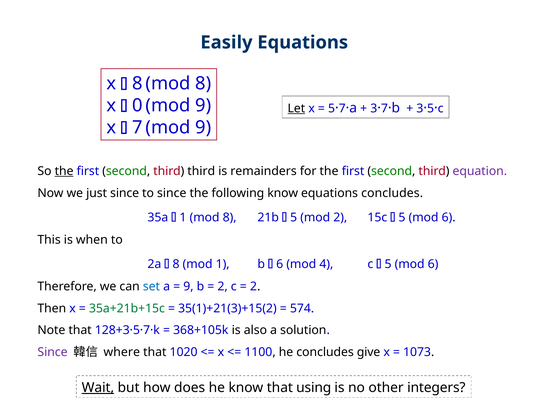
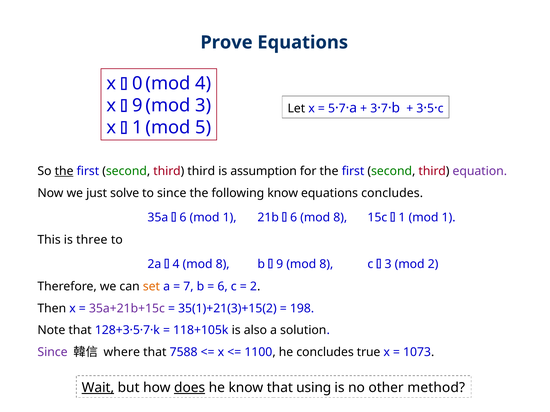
Easily: Easily -> Prove
8 at (138, 84): 8 -> 0
8 at (203, 84): 8 -> 4
0 at (138, 106): 0 -> 9
9 at (203, 106): 9 -> 3
Let underline: present -> none
7 at (138, 128): 7 -> 1
9 at (203, 128): 9 -> 5
remainders: remainders -> assumption
just since: since -> solve
1 at (183, 218): 1 -> 6
8 at (230, 218): 8 -> 1
5 at (294, 218): 5 -> 6
2 at (340, 218): 2 -> 8
5 at (402, 218): 5 -> 1
6 at (449, 218): 6 -> 1
when: when -> three
8 at (176, 264): 8 -> 4
1 at (223, 264): 1 -> 8
6 at (280, 264): 6 -> 9
4 at (326, 264): 4 -> 8
5 at (388, 264): 5 -> 3
6 at (433, 264): 6 -> 2
set colour: blue -> orange
9 at (188, 287): 9 -> 7
2 at (223, 287): 2 -> 6
35a+21b+15c colour: green -> purple
574: 574 -> 198
368+105k: 368+105k -> 118+105k
1020: 1020 -> 7588
give: give -> true
does underline: none -> present
integers: integers -> method
